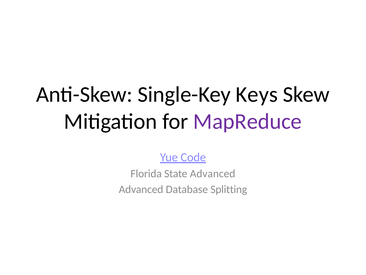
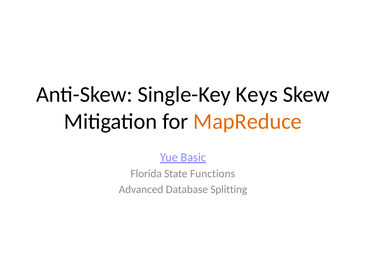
MapReduce colour: purple -> orange
Code: Code -> Basic
State Advanced: Advanced -> Functions
